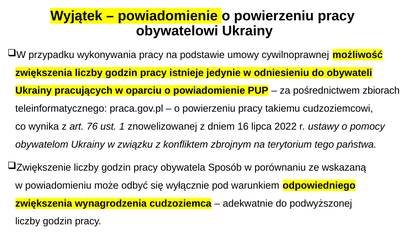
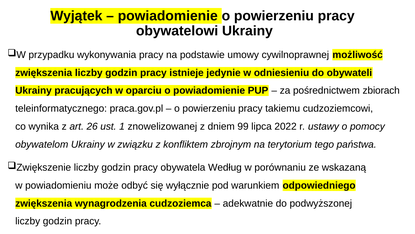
76: 76 -> 26
16: 16 -> 99
Sposób: Sposób -> Według
